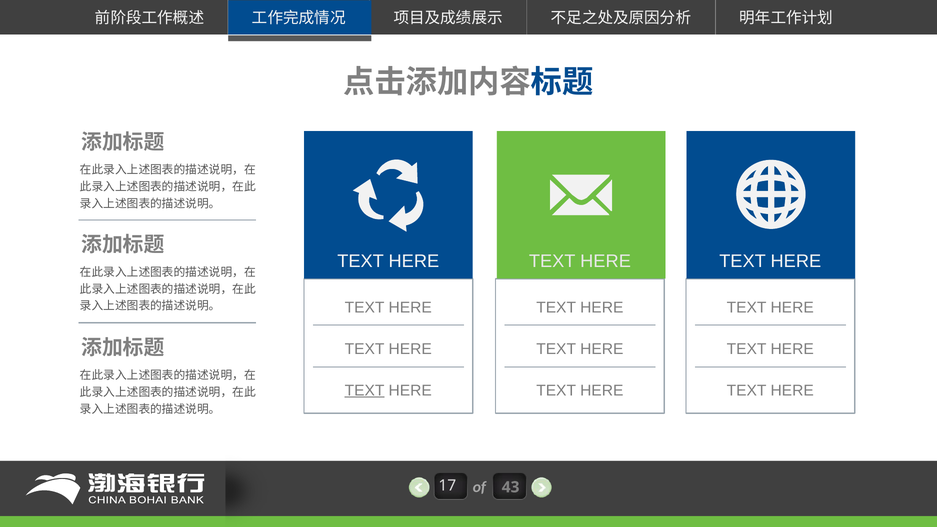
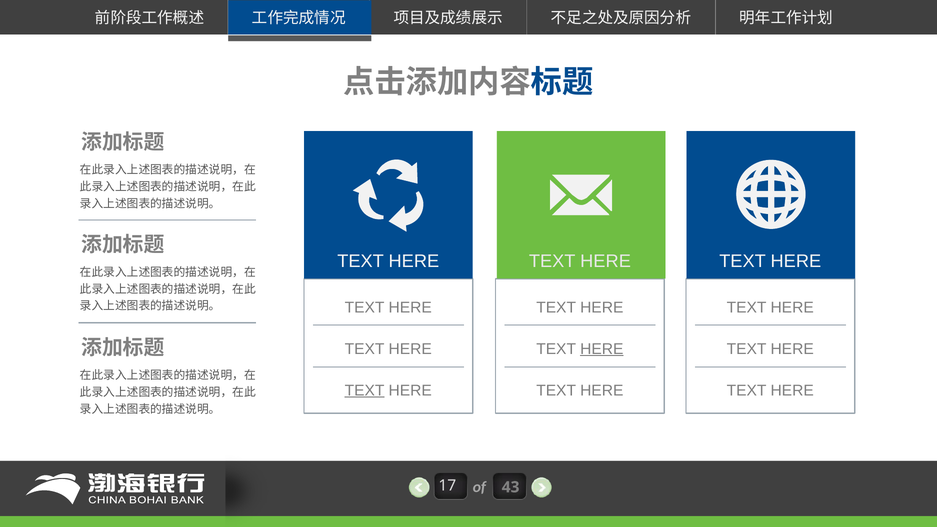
HERE at (602, 349) underline: none -> present
